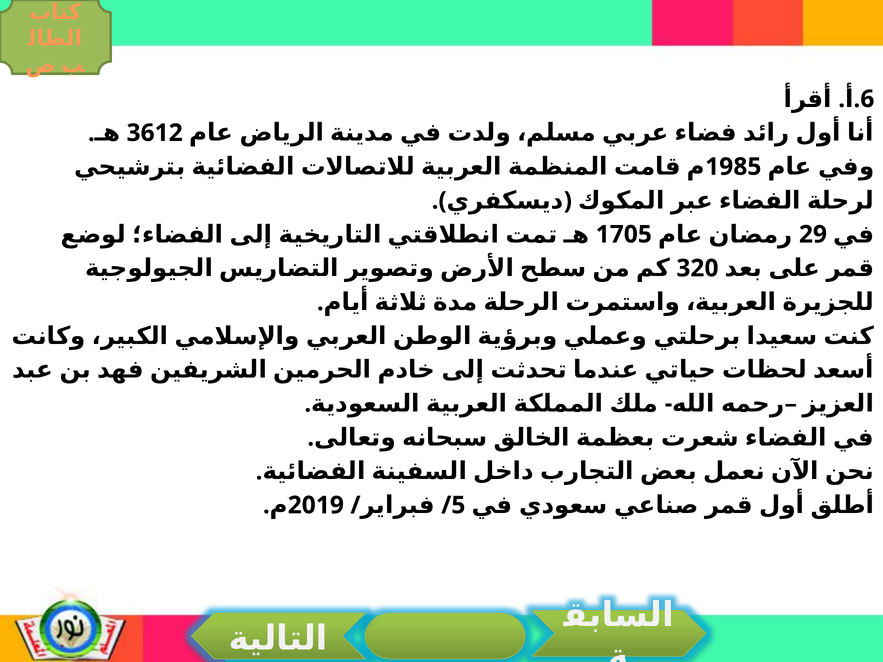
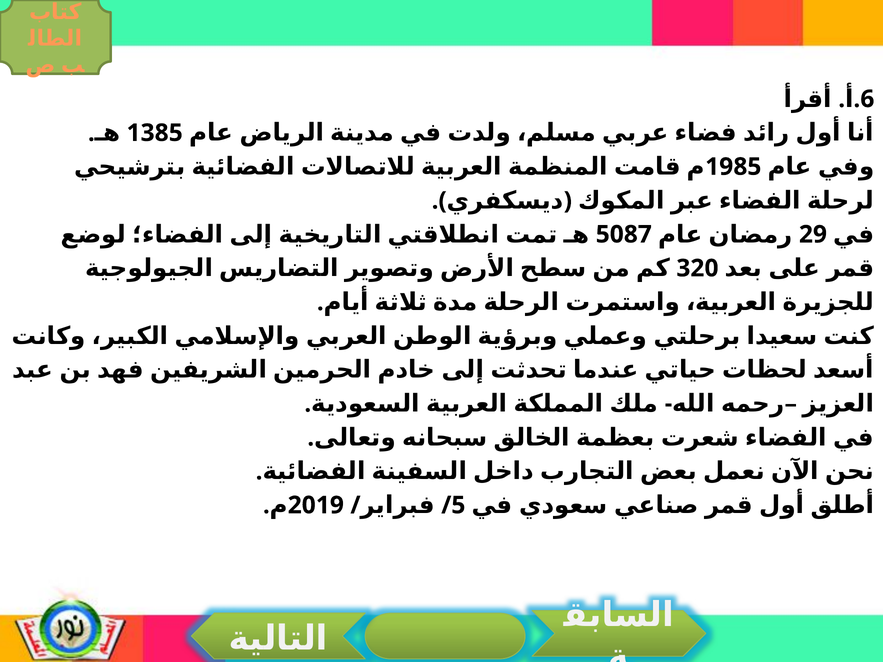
3612: 3612 -> 1385
1705: 1705 -> 5087
